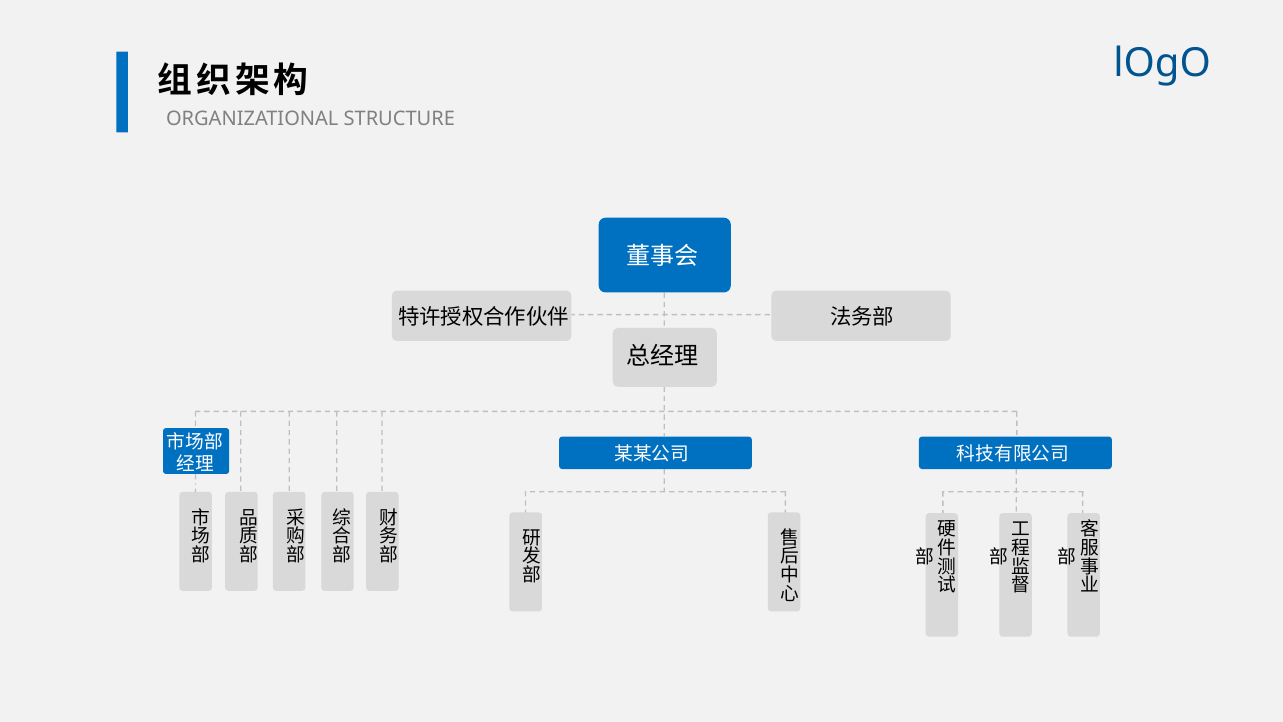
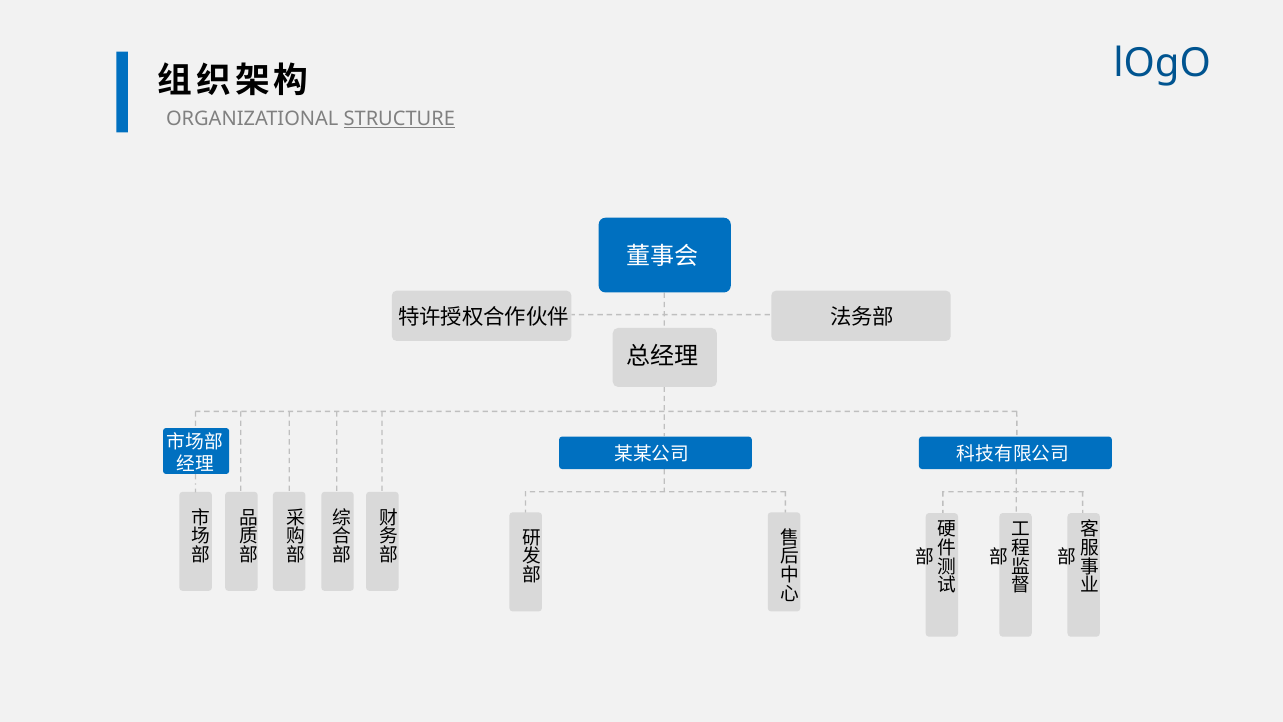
STRUCTURE underline: none -> present
